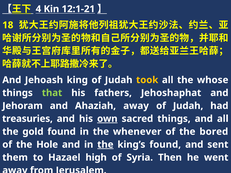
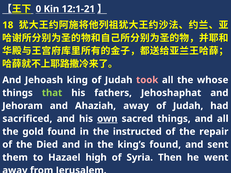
4: 4 -> 0
took colour: yellow -> pink
treasuries: treasuries -> sacrificed
whenever: whenever -> instructed
bored: bored -> repair
Hole: Hole -> Died
the at (105, 145) underline: present -> none
